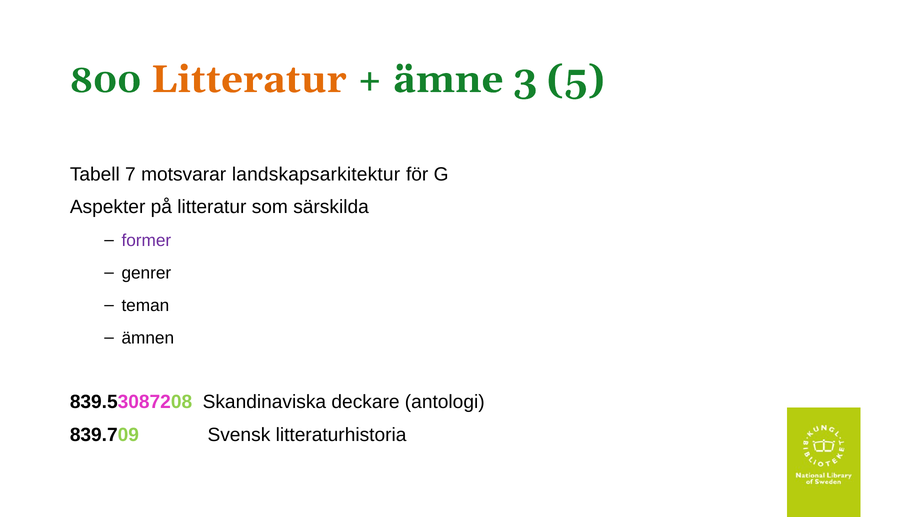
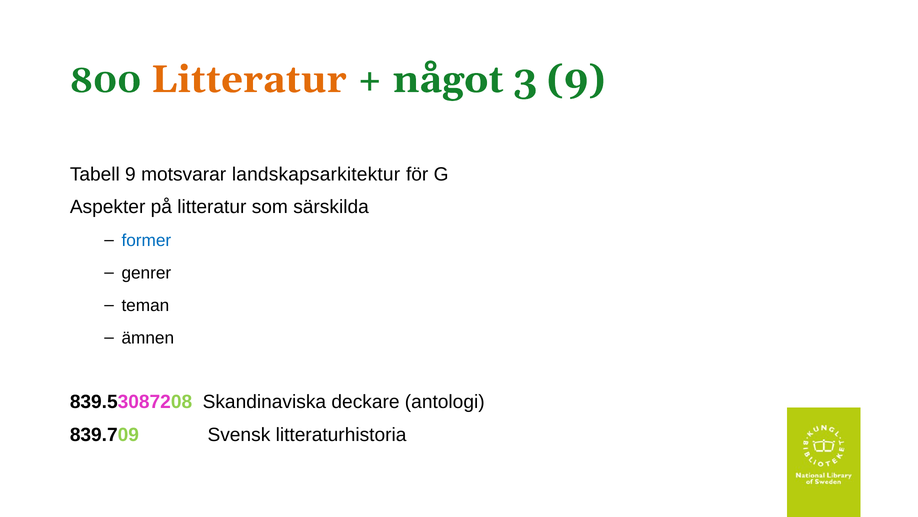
ämne: ämne -> något
3 5: 5 -> 9
Tabell 7: 7 -> 9
former colour: purple -> blue
